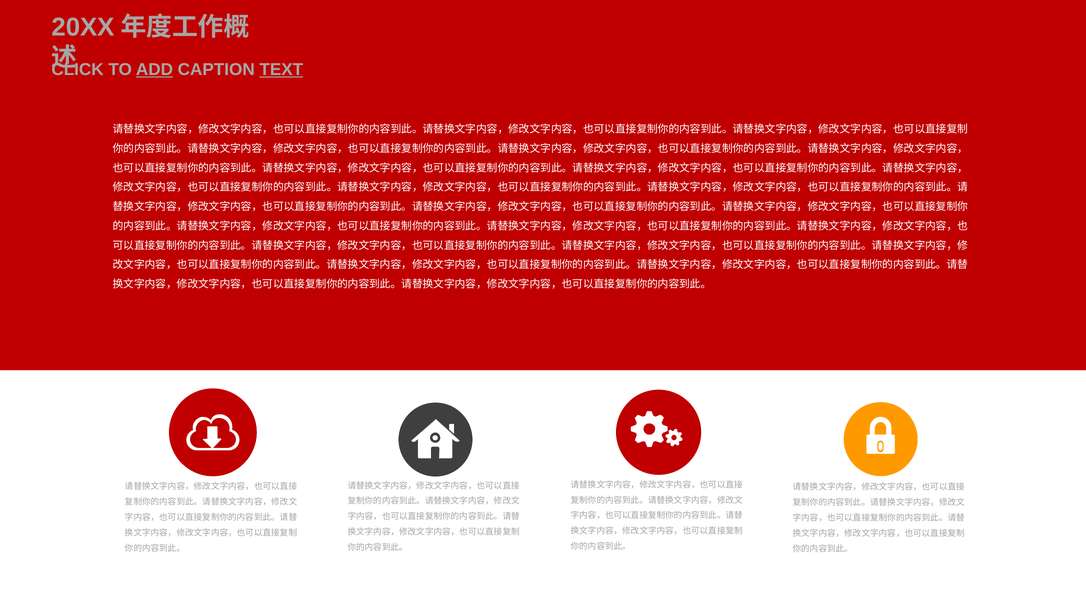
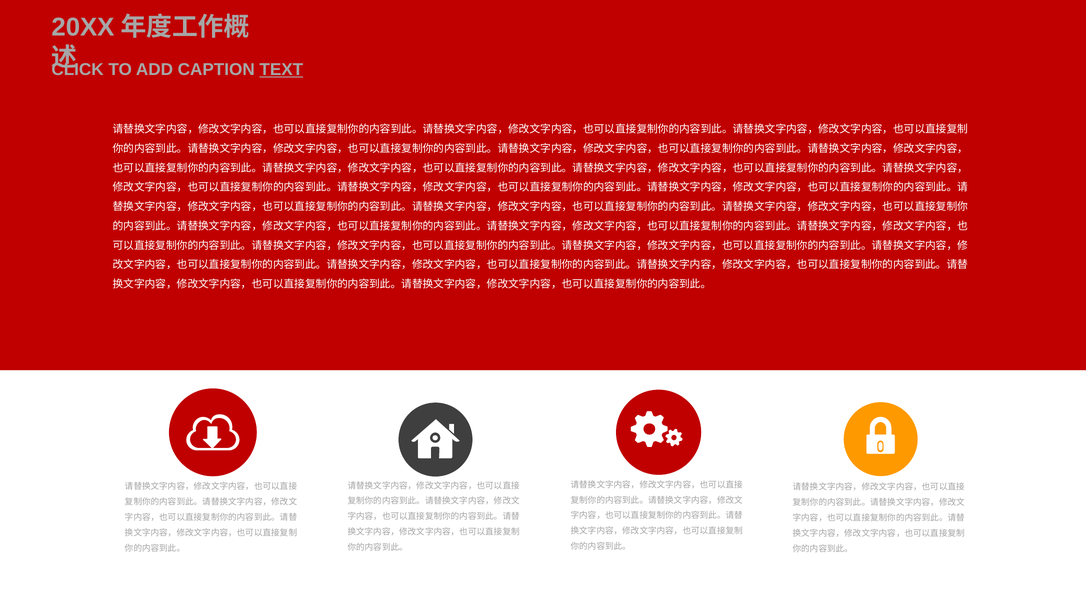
ADD underline: present -> none
